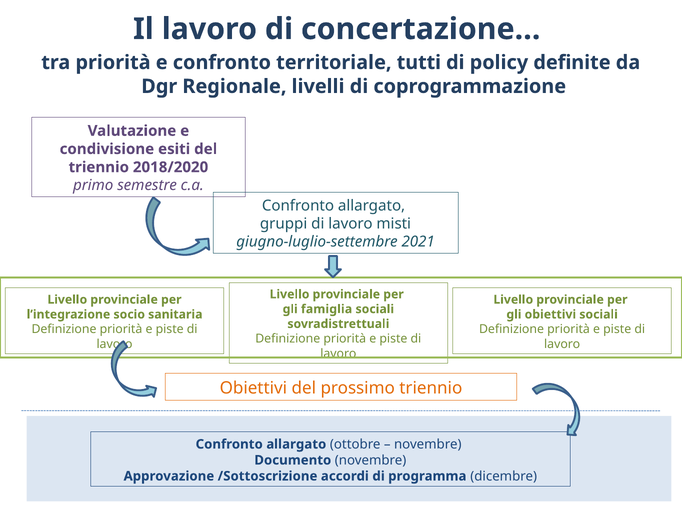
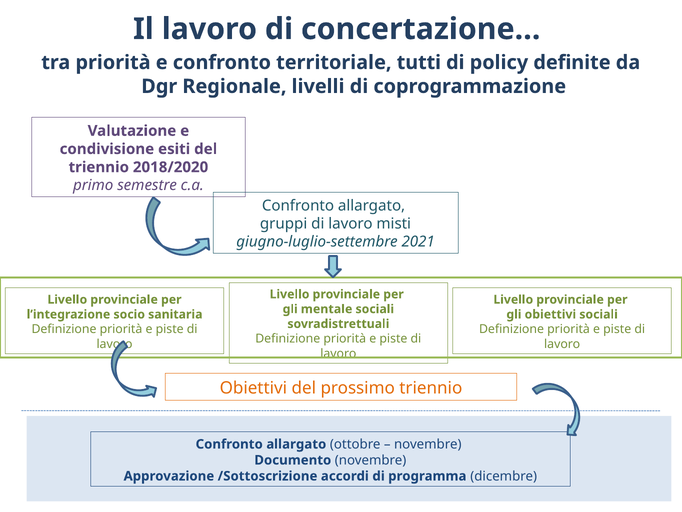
famiglia: famiglia -> mentale
